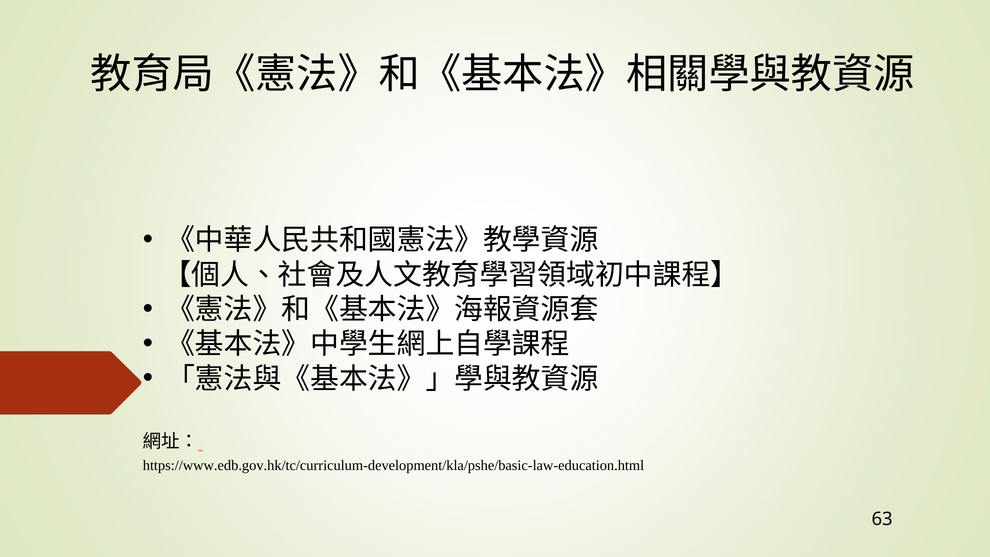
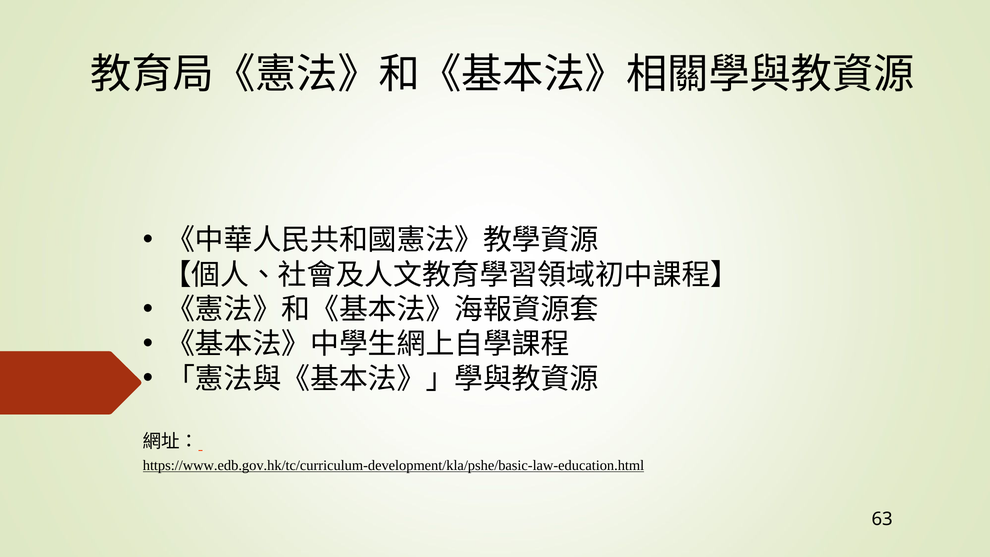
https://www.edb.gov.hk/tc/curriculum-development/kla/pshe/basic-law-education.html underline: none -> present
